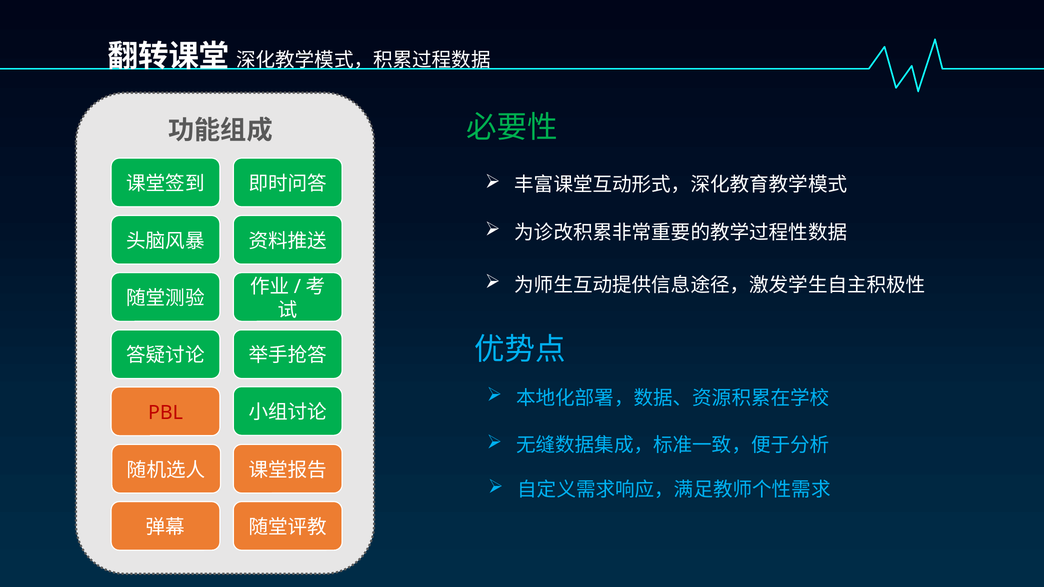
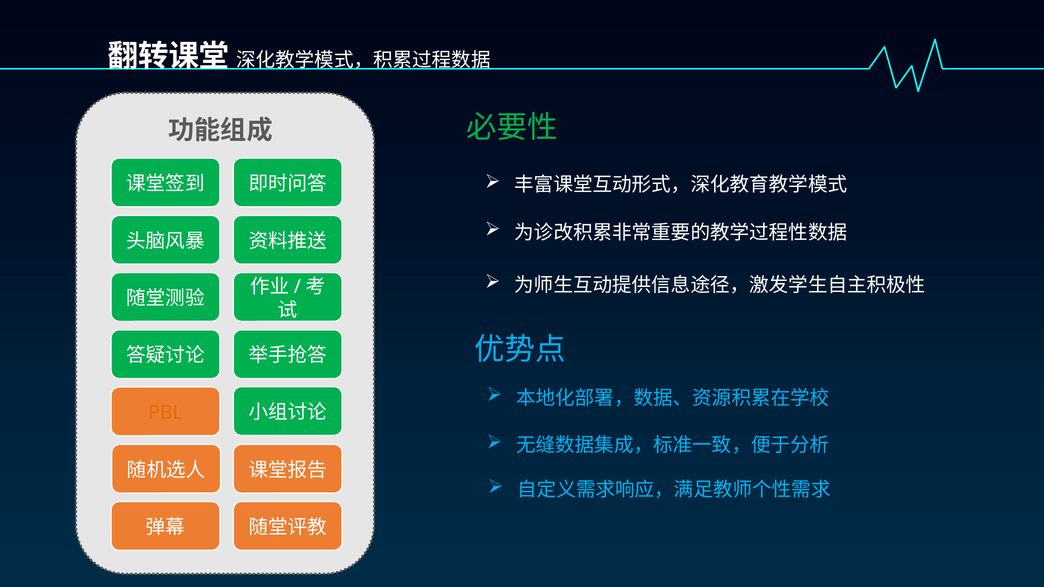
PBL colour: red -> orange
